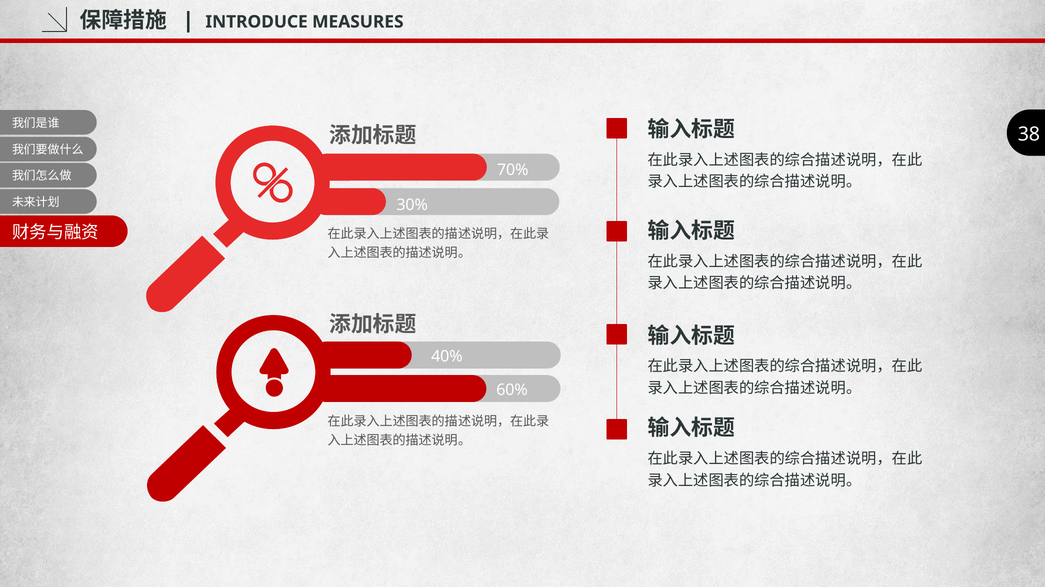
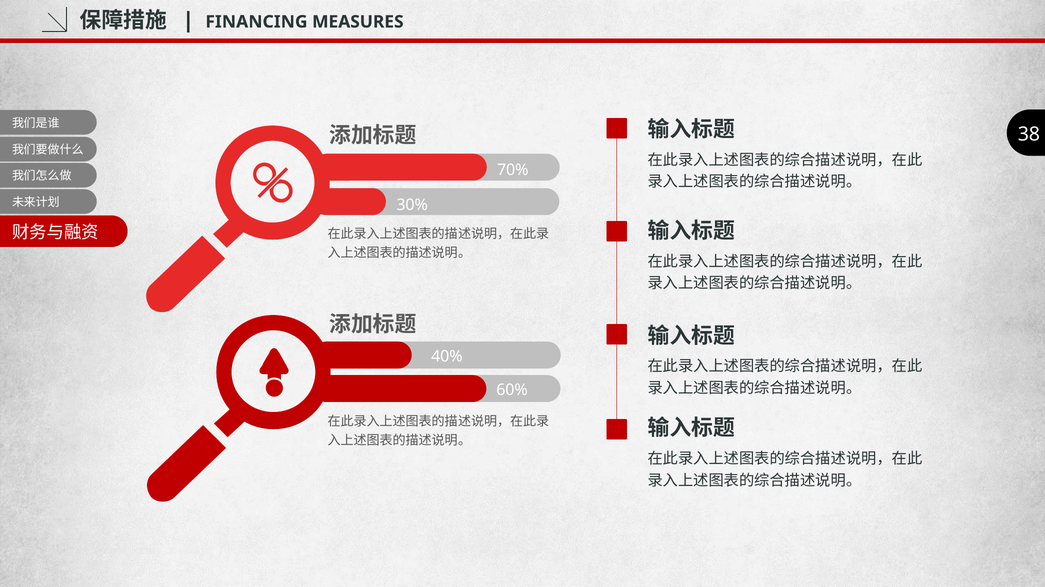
INTRODUCE: INTRODUCE -> FINANCING
